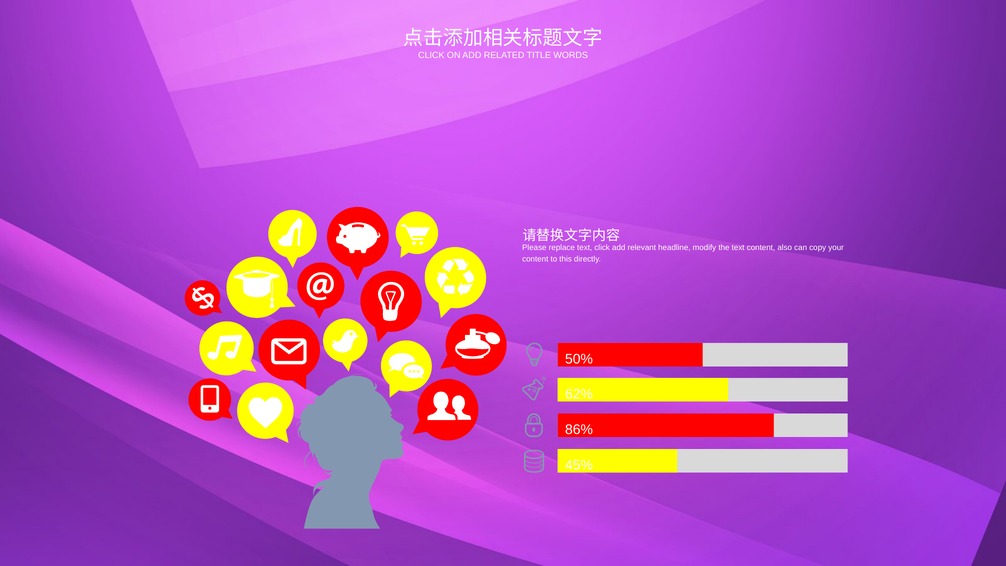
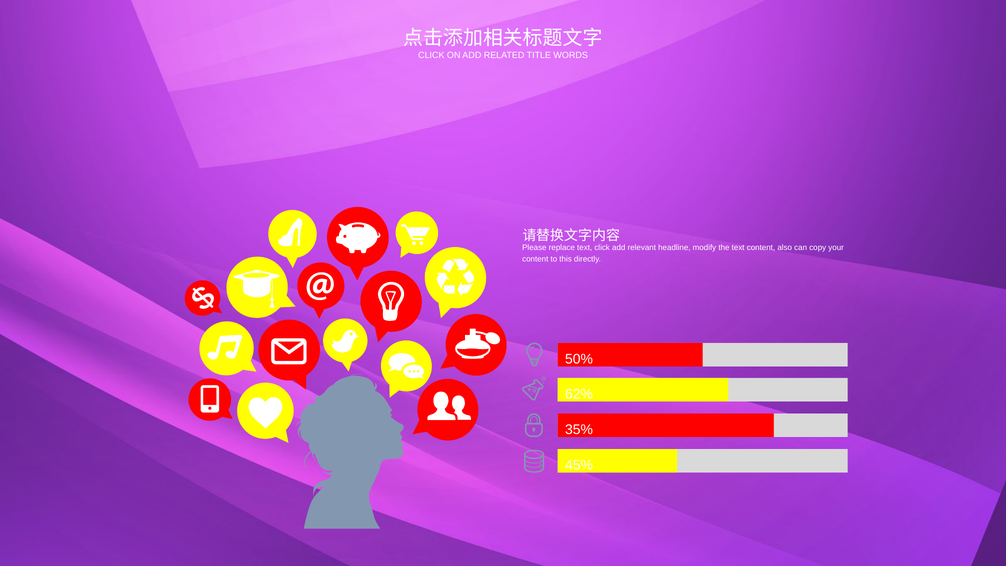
86%: 86% -> 35%
